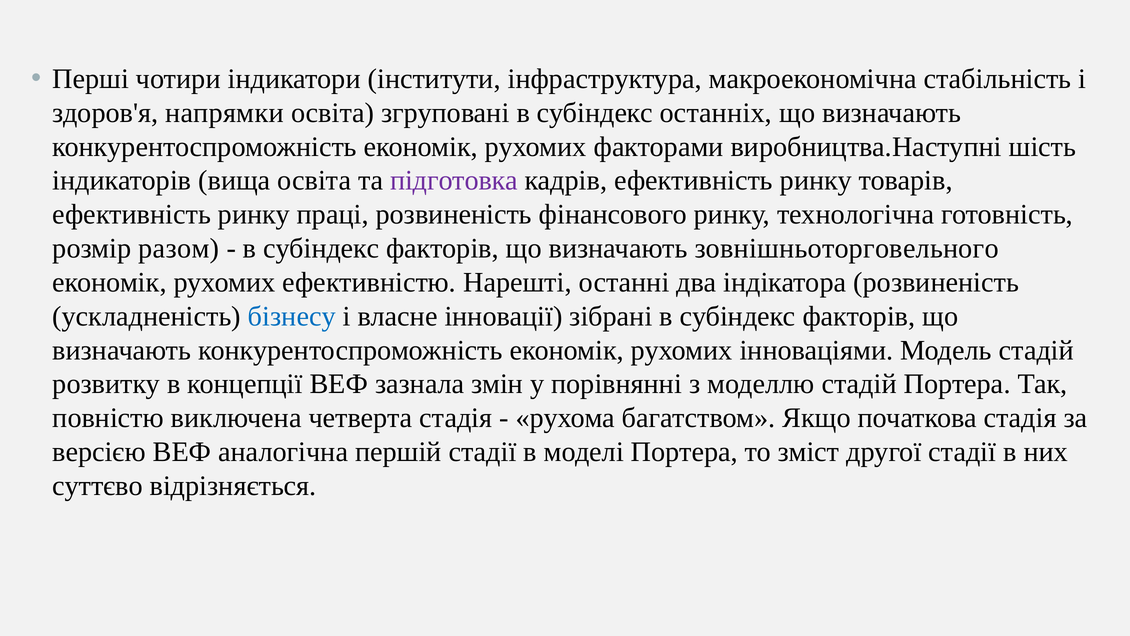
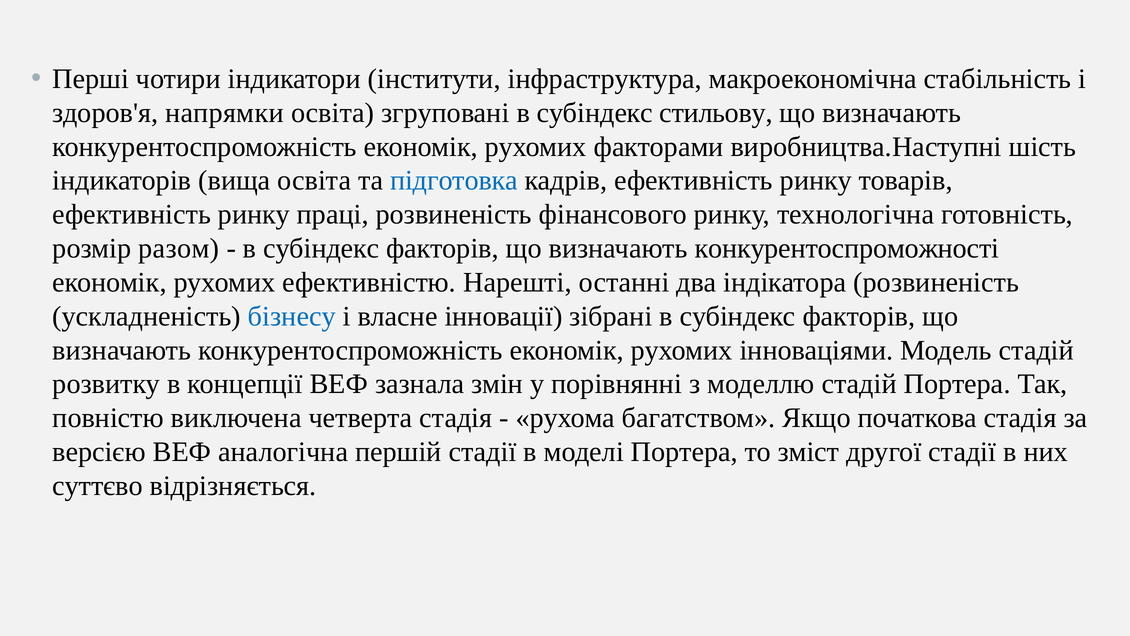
останніх: останніх -> стильову
підготовка colour: purple -> blue
зовнішньоторговельного: зовнішньоторговельного -> конкурентоспроможності
